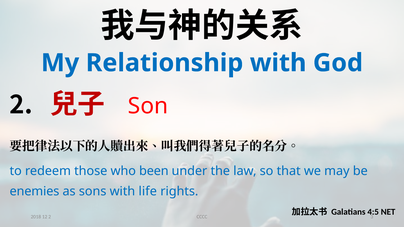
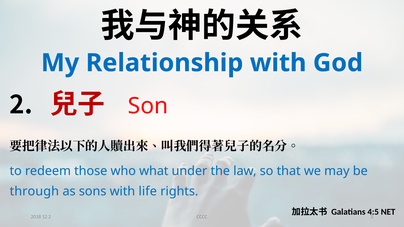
been: been -> what
enemies: enemies -> through
